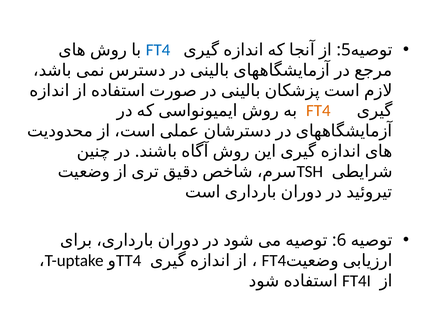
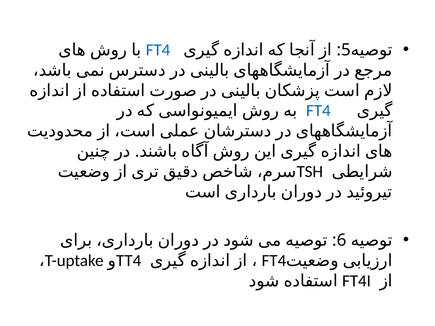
FT4 at (318, 111) colour: orange -> blue
